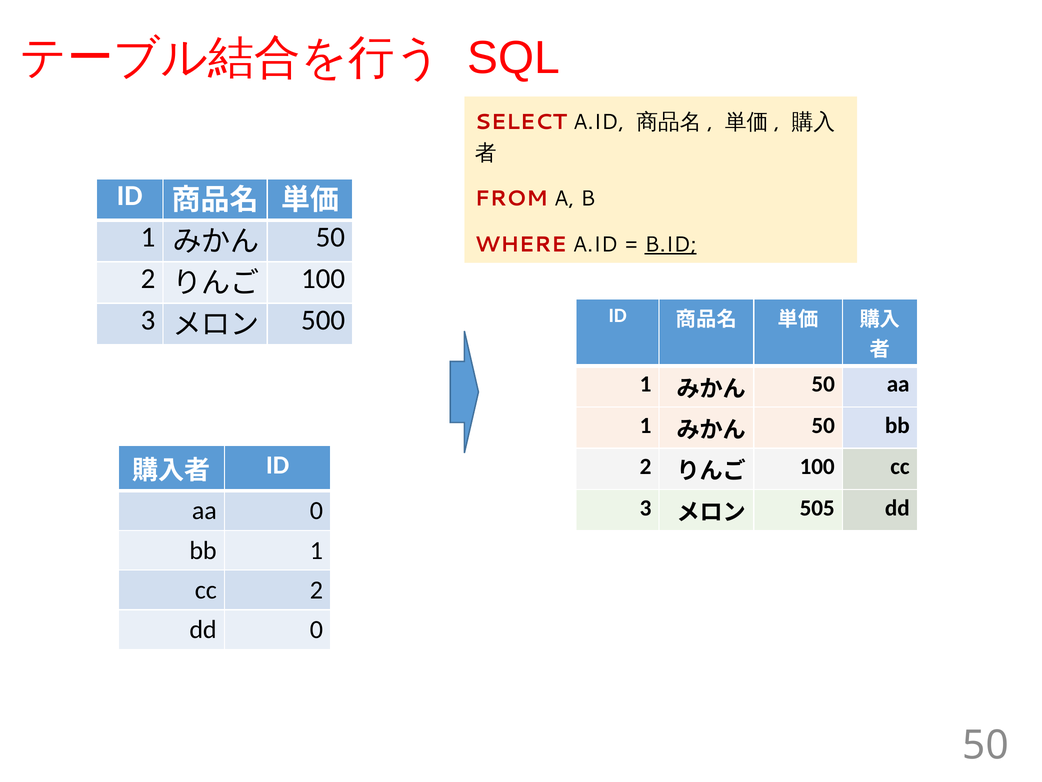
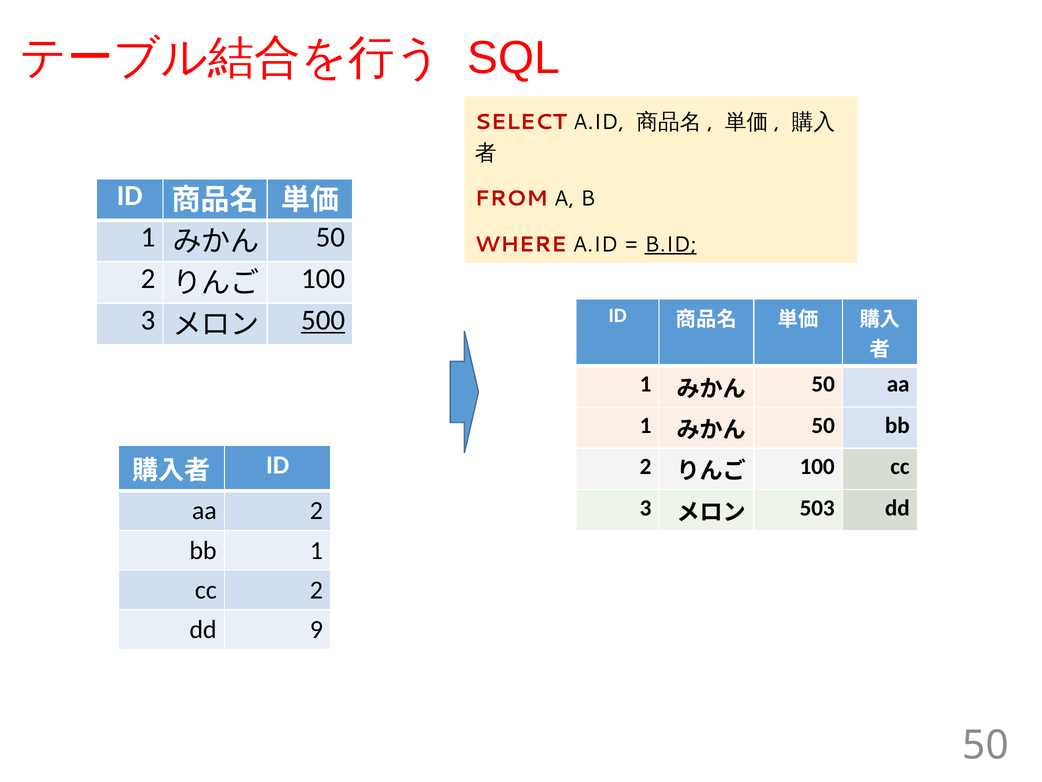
500 underline: none -> present
505: 505 -> 503
aa 0: 0 -> 2
dd 0: 0 -> 9
